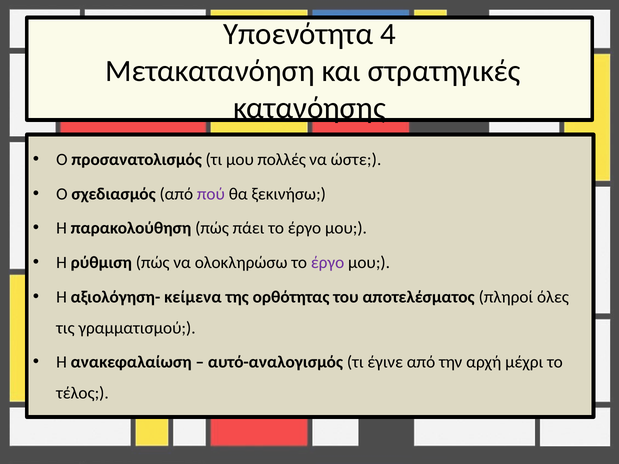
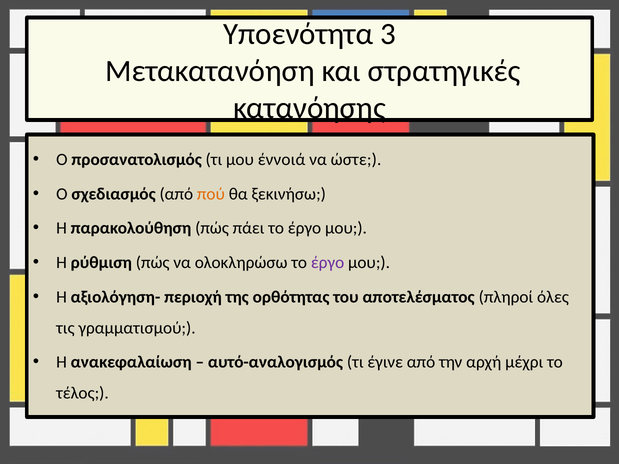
4: 4 -> 3
πολλές: πολλές -> έννοιά
πού colour: purple -> orange
κείμενα: κείμενα -> περιοχή
